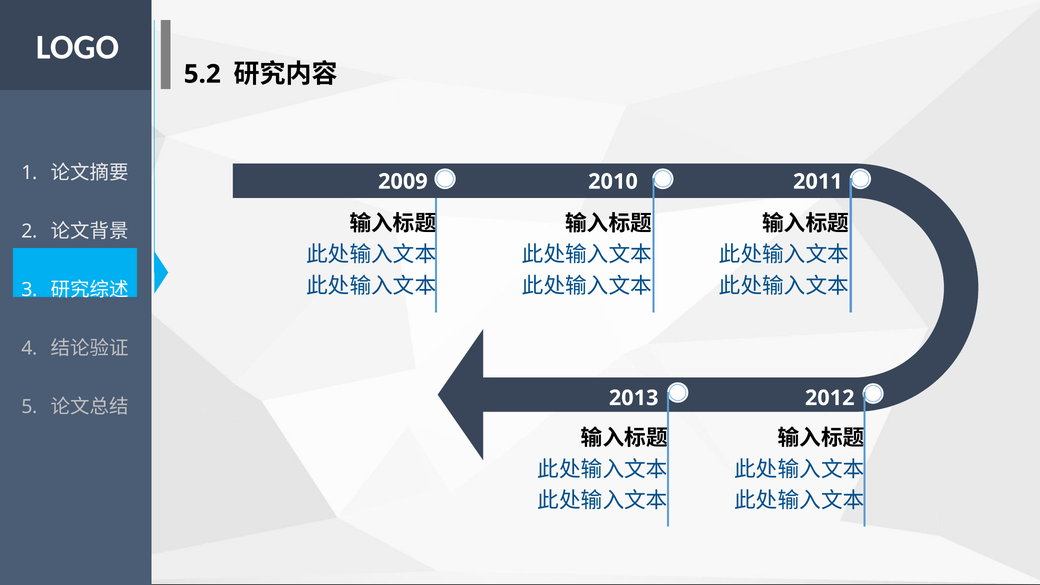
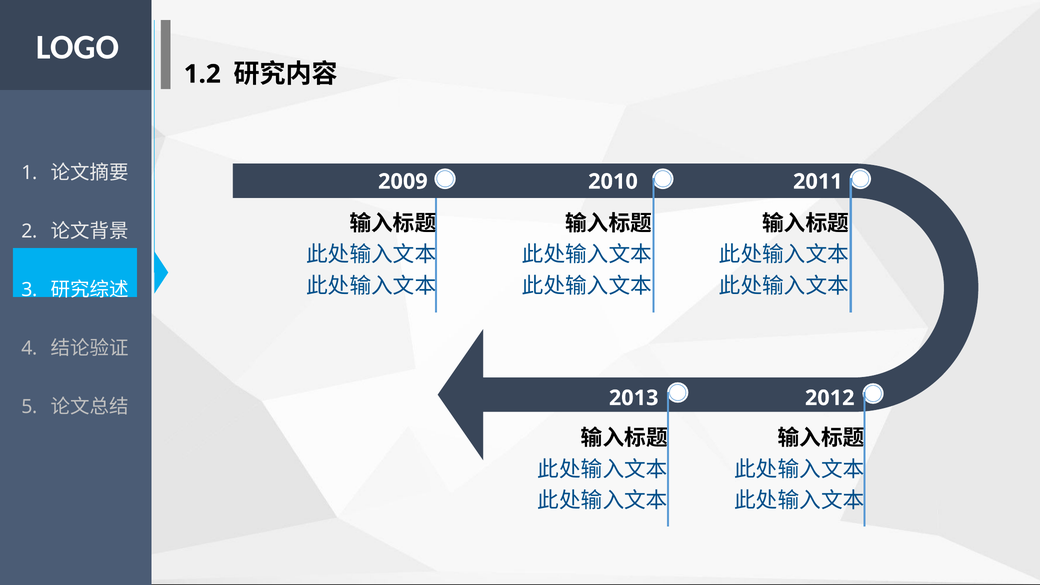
5.2: 5.2 -> 1.2
